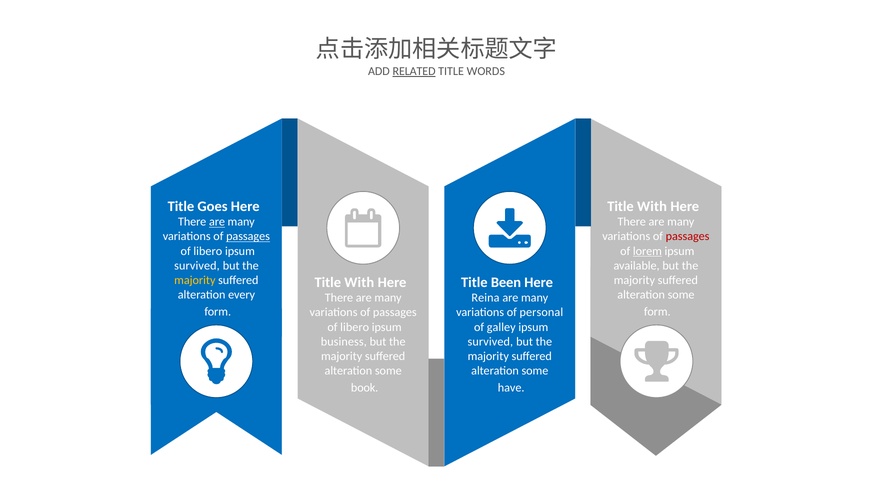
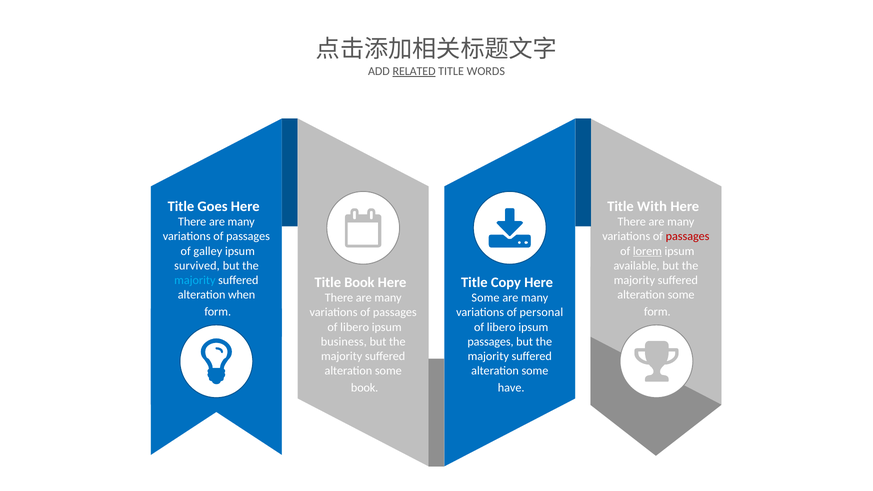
are at (217, 222) underline: present -> none
passages at (248, 236) underline: present -> none
libero at (208, 251): libero -> galley
majority at (195, 280) colour: yellow -> light blue
With at (359, 282): With -> Book
Been: Been -> Copy
every: every -> when
Reina at (485, 298): Reina -> Some
galley at (501, 327): galley -> libero
survived at (490, 342): survived -> passages
